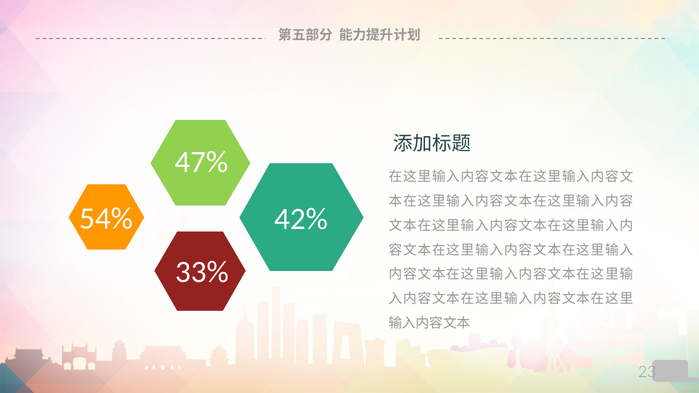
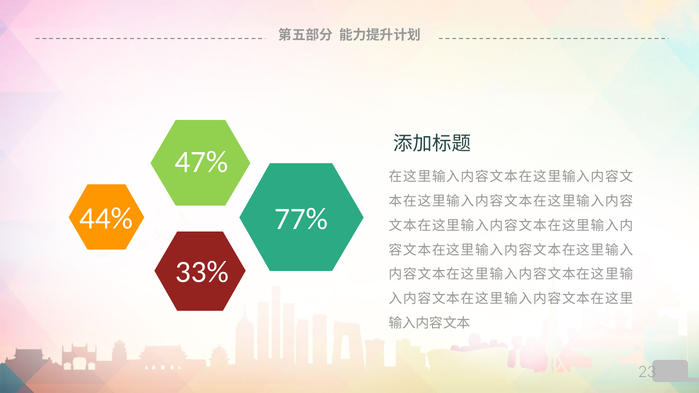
54%: 54% -> 44%
42%: 42% -> 77%
